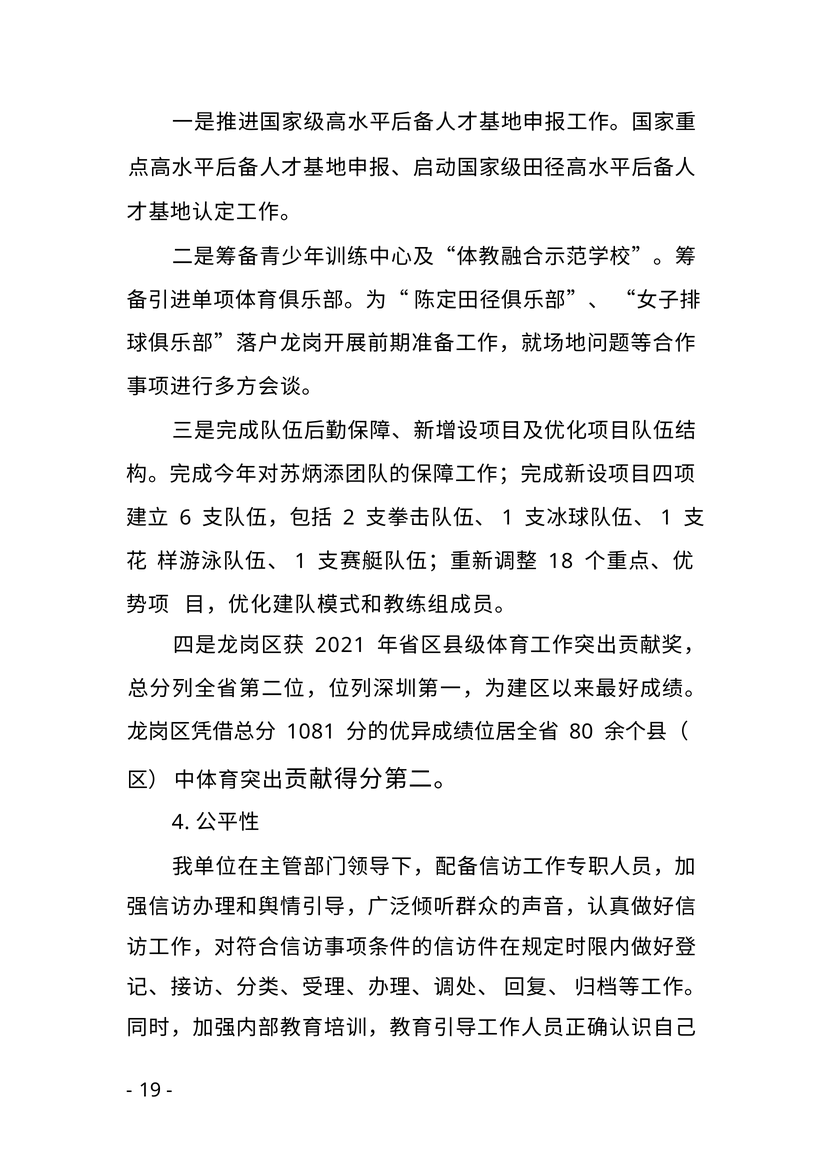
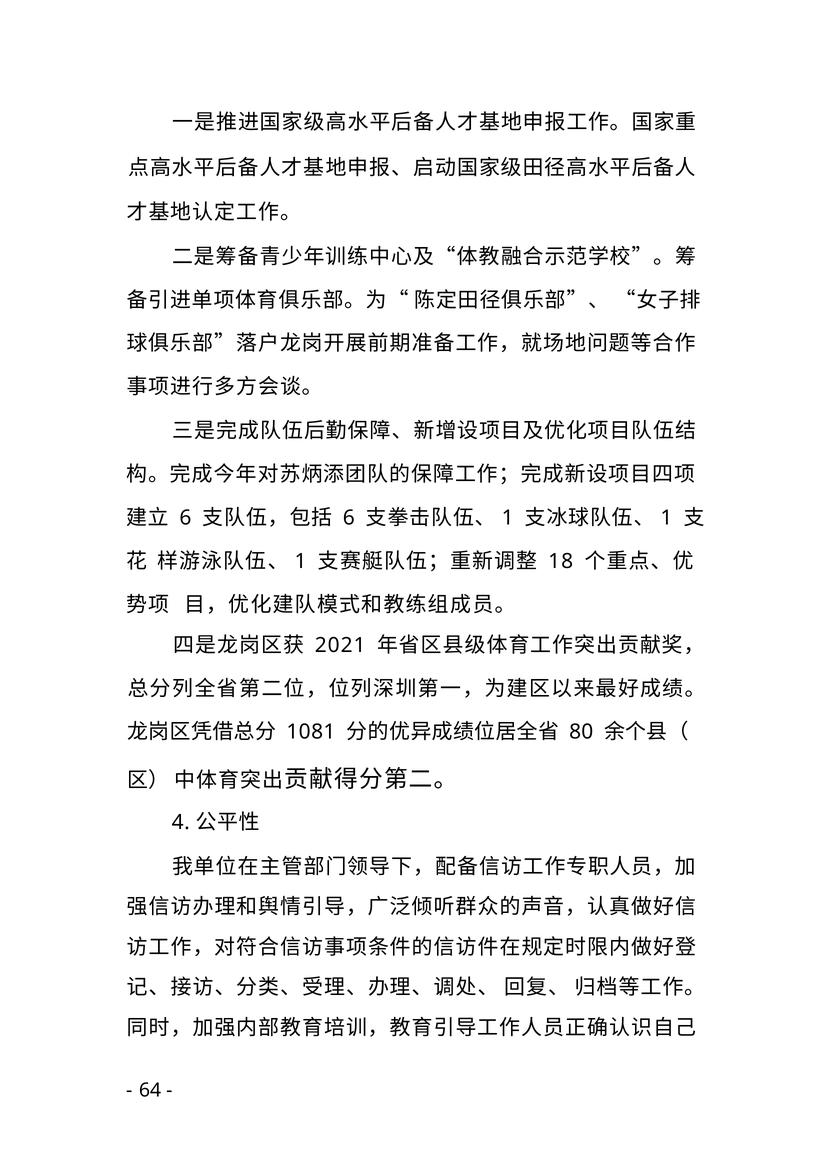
2 at (349, 518): 2 -> 6
19: 19 -> 64
